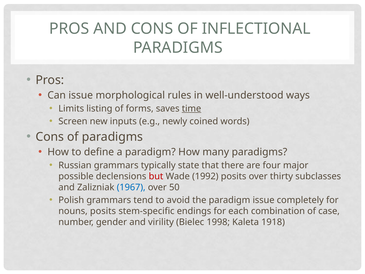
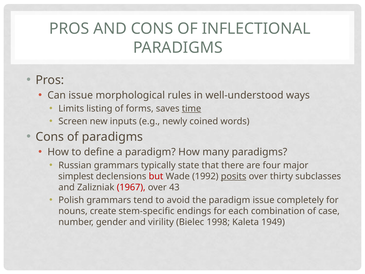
possible: possible -> simplest
posits at (234, 176) underline: none -> present
1967 colour: blue -> red
50: 50 -> 43
nouns posits: posits -> create
1918: 1918 -> 1949
